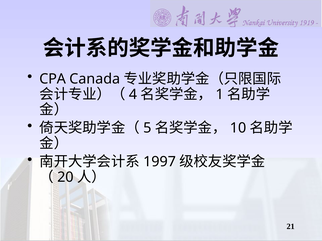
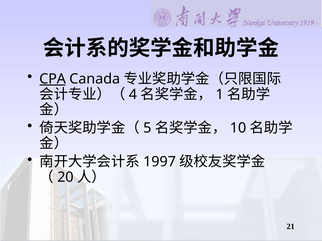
CPA underline: none -> present
